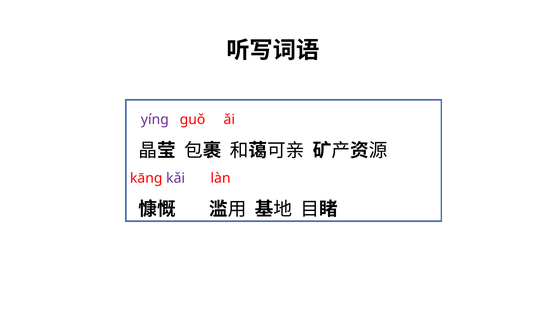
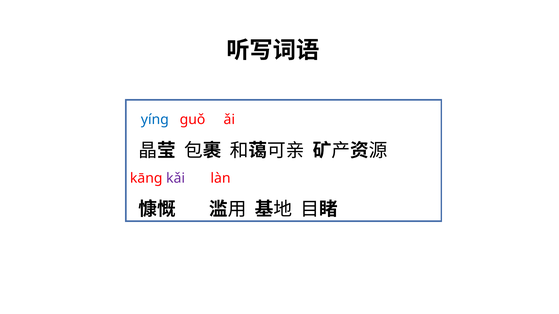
yínɡ colour: purple -> blue
